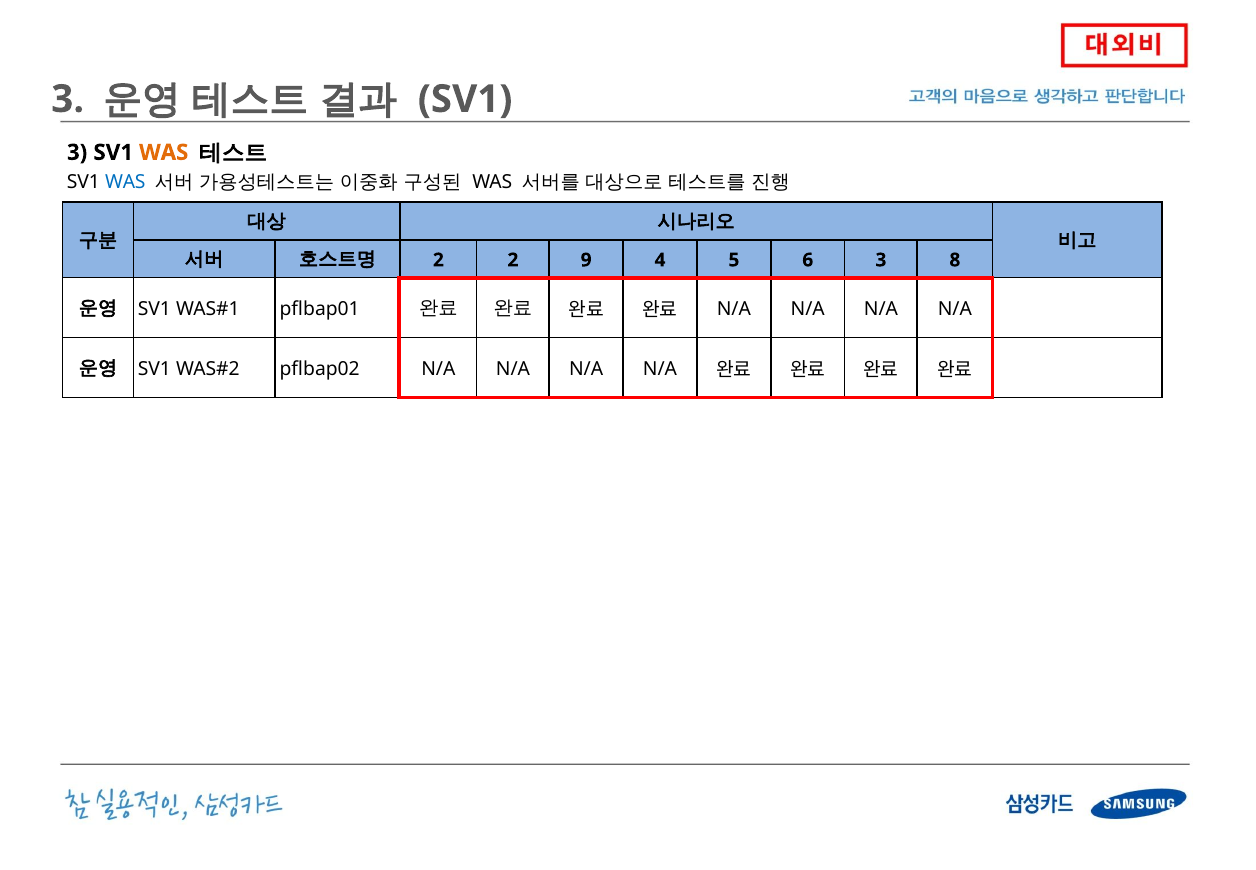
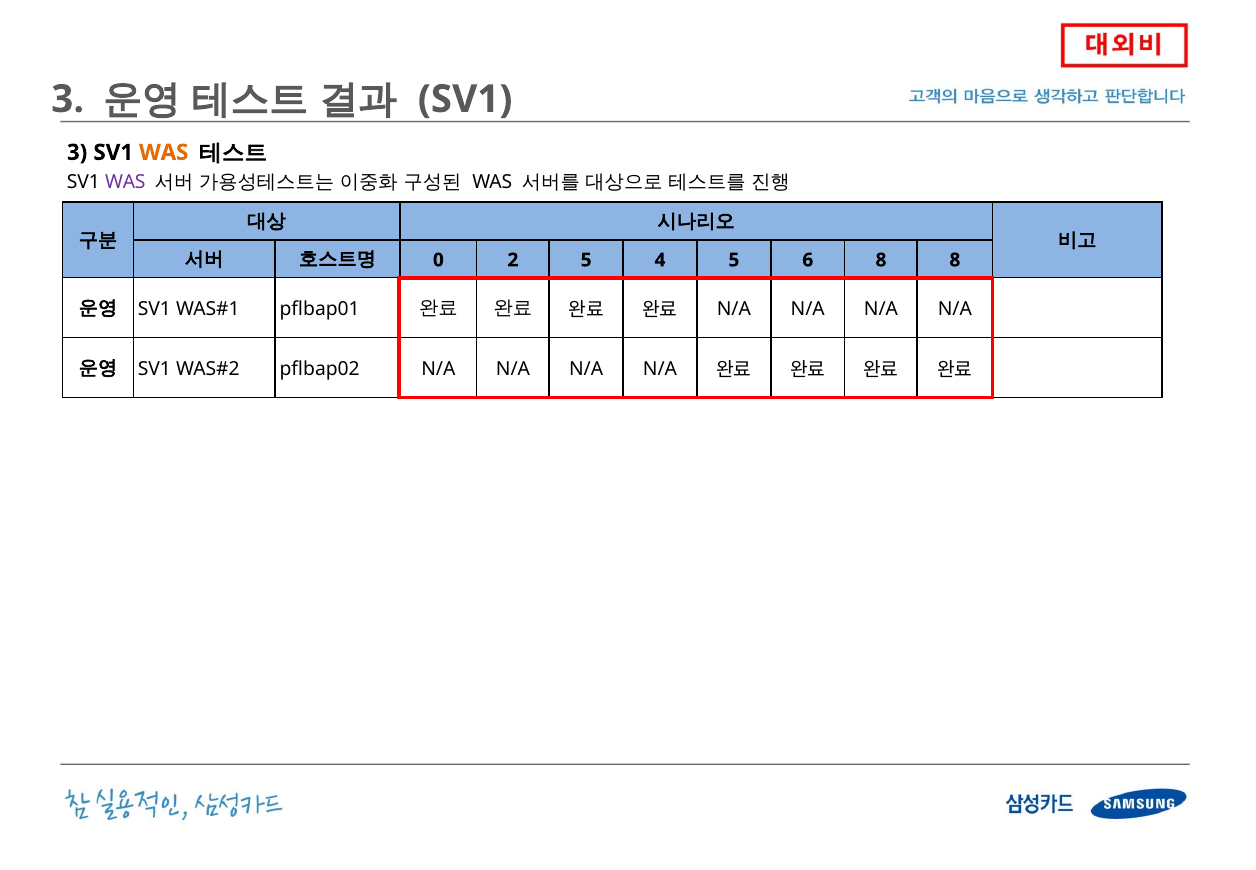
WAS at (125, 182) colour: blue -> purple
2 at (438, 260): 2 -> 0
2 9: 9 -> 5
6 3: 3 -> 8
